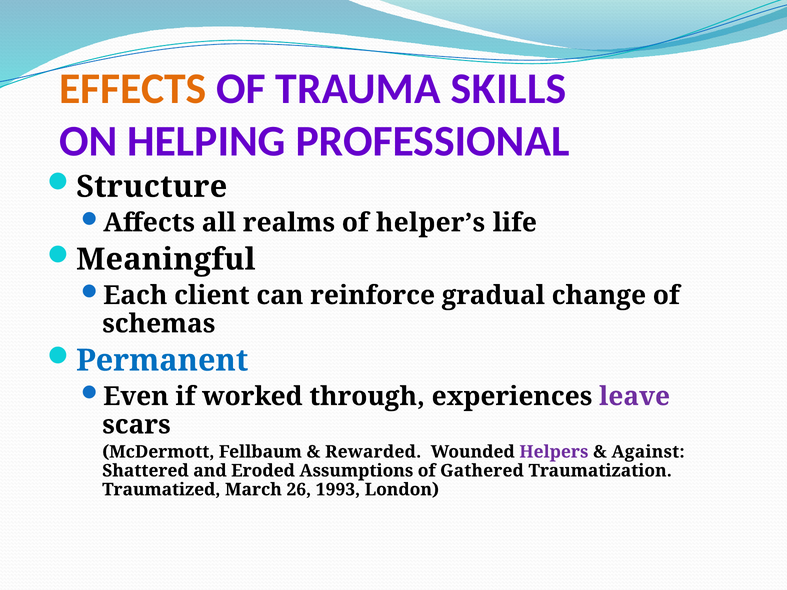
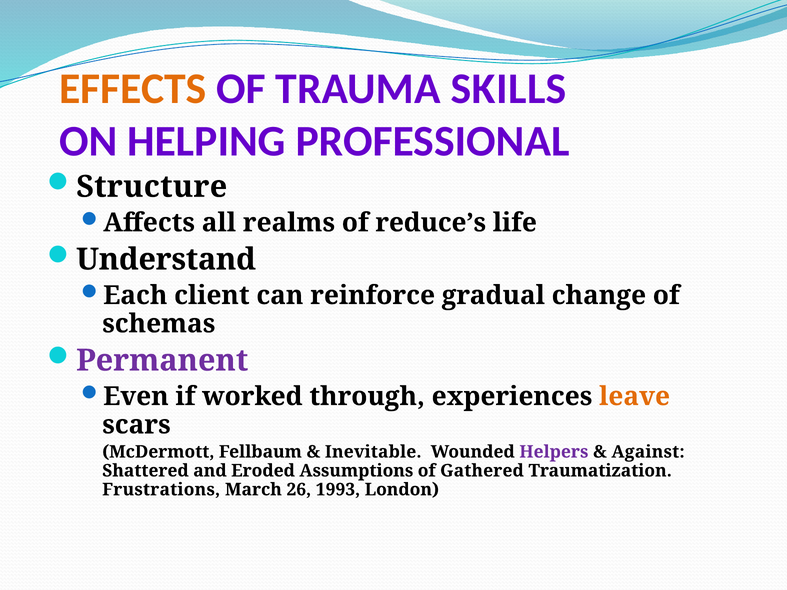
helper’s: helper’s -> reduce’s
Meaningful: Meaningful -> Understand
Permanent colour: blue -> purple
leave colour: purple -> orange
Rewarded: Rewarded -> Inevitable
Traumatized: Traumatized -> Frustrations
